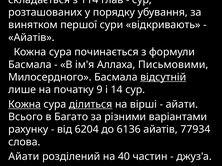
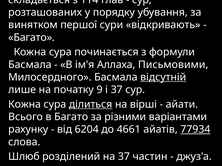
Айатів at (31, 38): Айатів -> Багато
і 14: 14 -> 37
Кожна at (25, 105) underline: present -> none
6136: 6136 -> 4661
77934 underline: none -> present
Айати at (24, 157): Айати -> Шлюб
на 40: 40 -> 37
